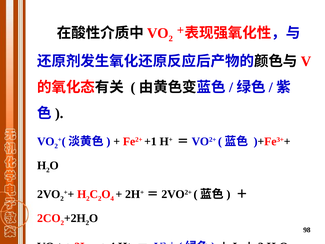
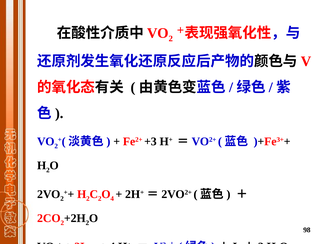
+1: +1 -> +3
